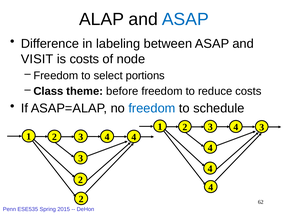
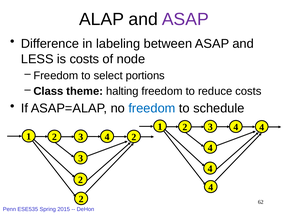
ASAP at (185, 19) colour: blue -> purple
VISIT: VISIT -> LESS
before: before -> halting
1 3: 3 -> 4
1 4: 4 -> 2
